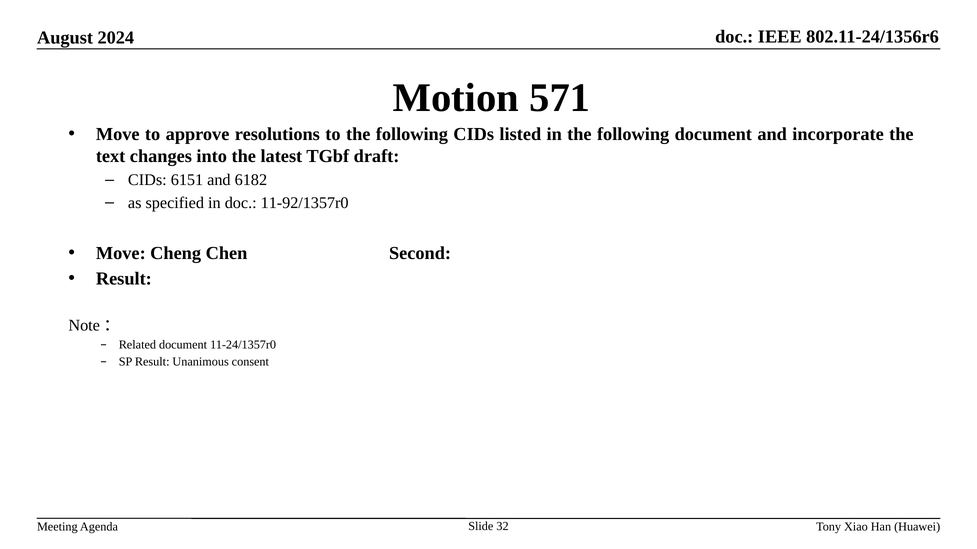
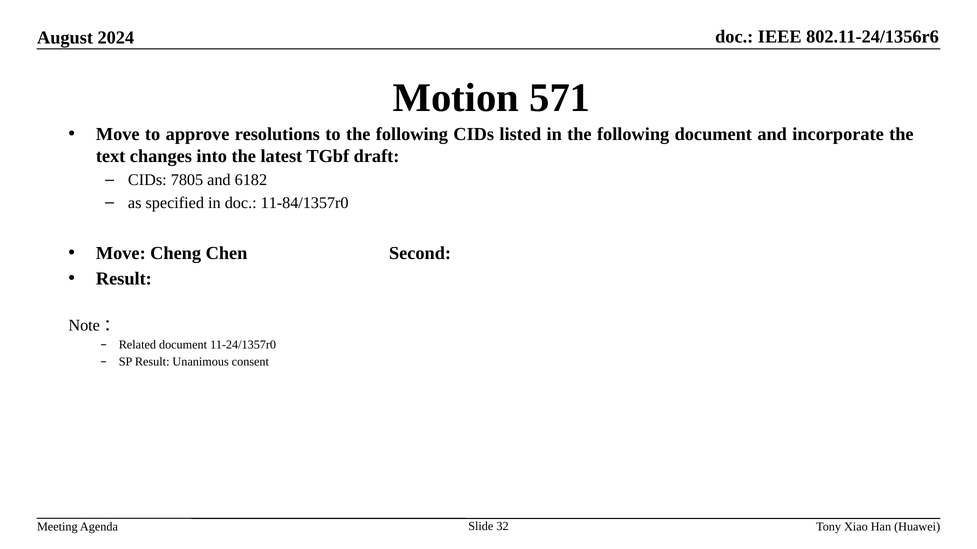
6151: 6151 -> 7805
11-92/1357r0: 11-92/1357r0 -> 11-84/1357r0
